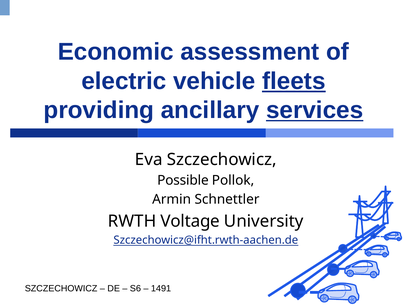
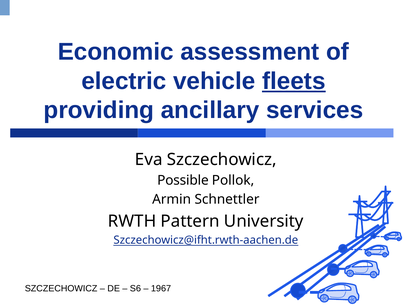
services underline: present -> none
Voltage: Voltage -> Pattern
1491: 1491 -> 1967
